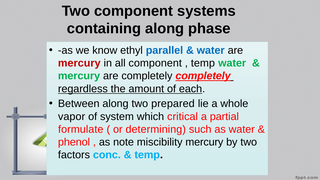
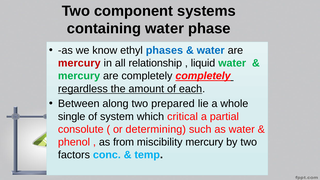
containing along: along -> water
parallel: parallel -> phases
all component: component -> relationship
temp at (203, 63): temp -> liquid
vapor: vapor -> single
formulate: formulate -> consolute
note: note -> from
